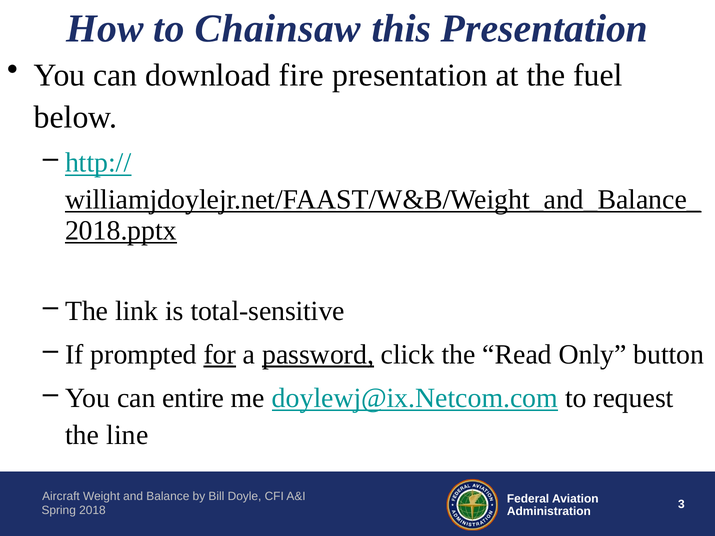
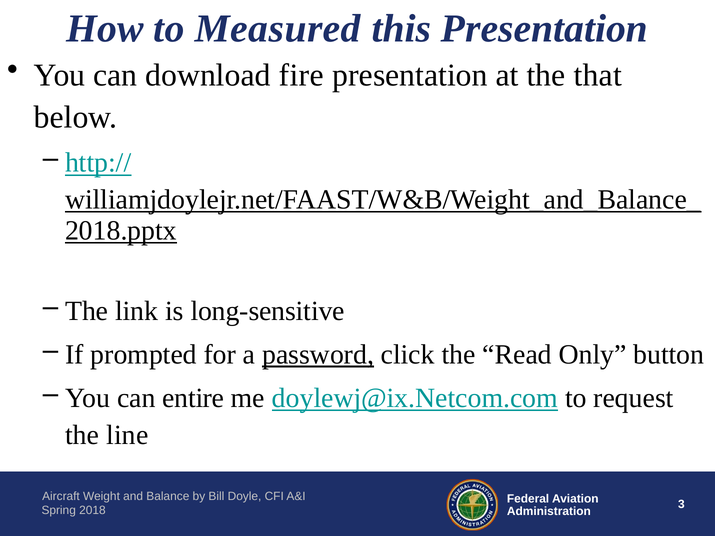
Chainsaw: Chainsaw -> Measured
fuel: fuel -> that
total-sensitive: total-sensitive -> long-sensitive
for underline: present -> none
